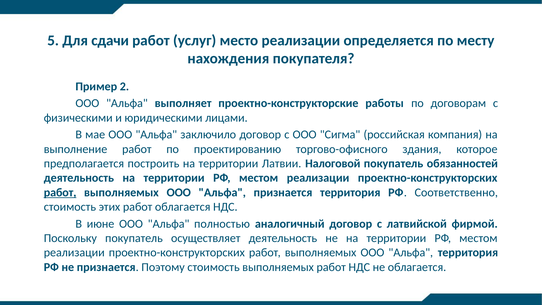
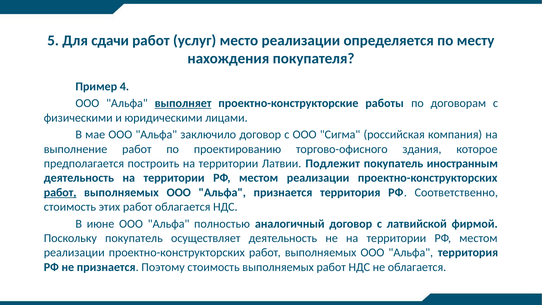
2: 2 -> 4
выполняет underline: none -> present
Налоговой: Налоговой -> Подлежит
обязанностей: обязанностей -> иностранным
